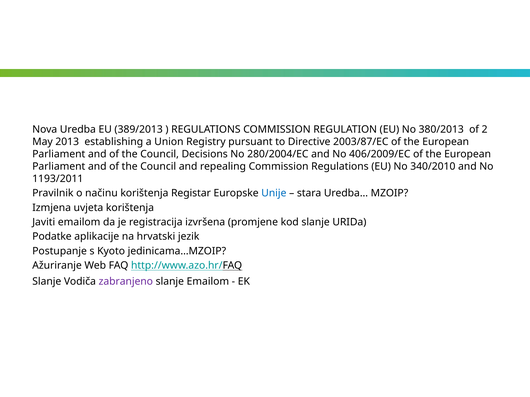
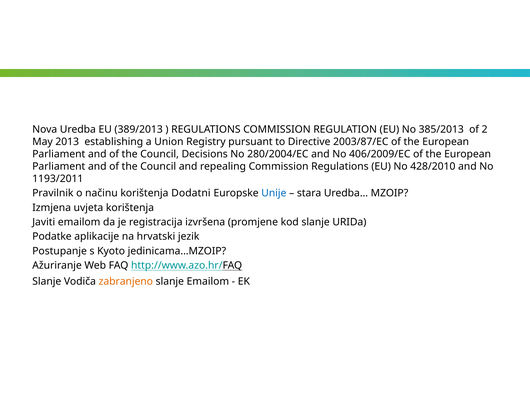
380/2013: 380/2013 -> 385/2013
340/2010: 340/2010 -> 428/2010
Registar: Registar -> Dodatni
zabranjeno colour: purple -> orange
